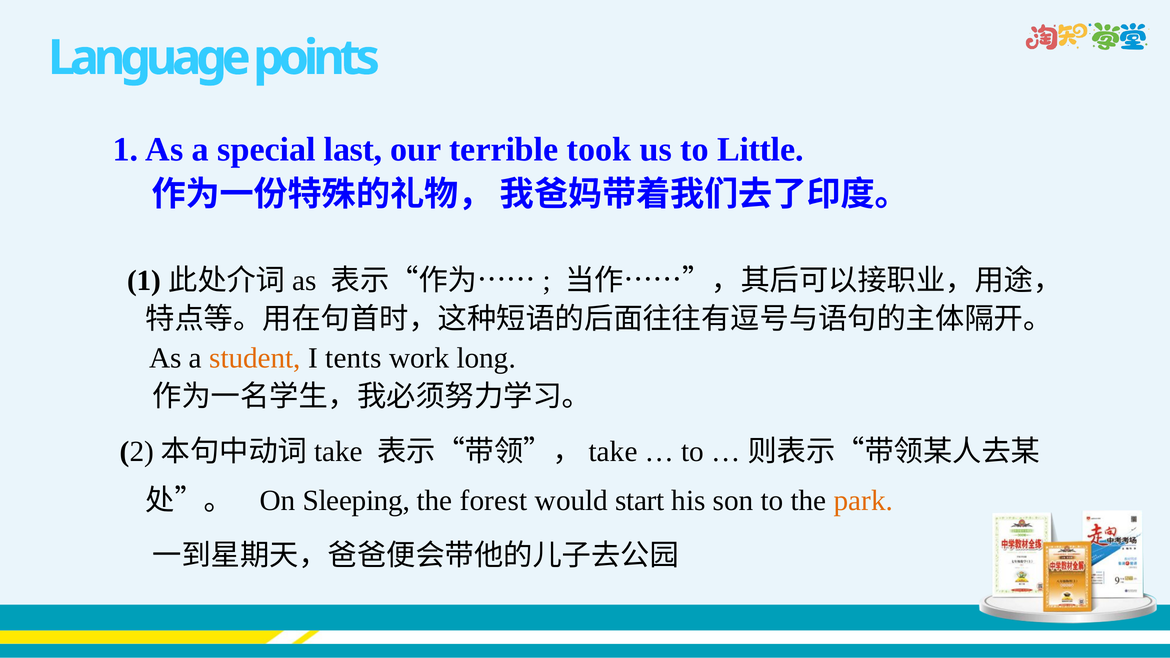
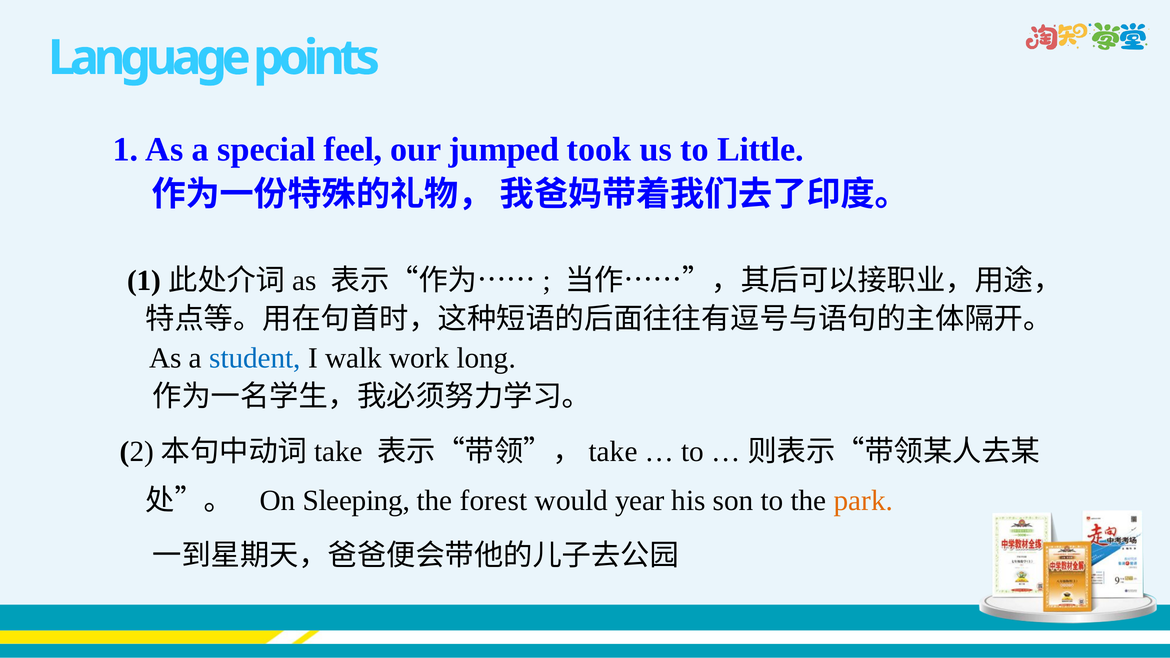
last: last -> feel
terrible: terrible -> jumped
student colour: orange -> blue
tents: tents -> walk
start: start -> year
